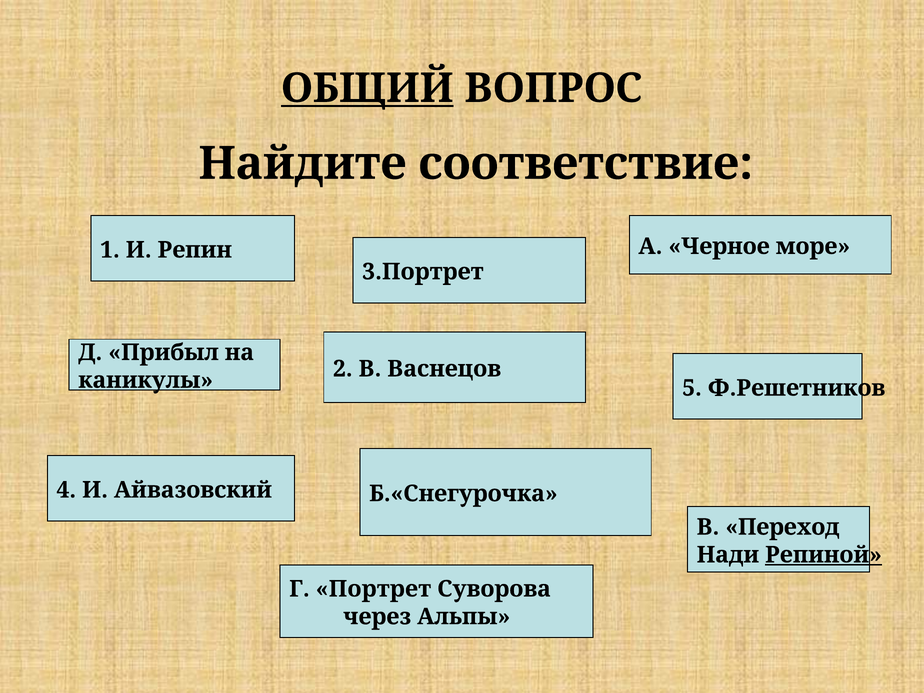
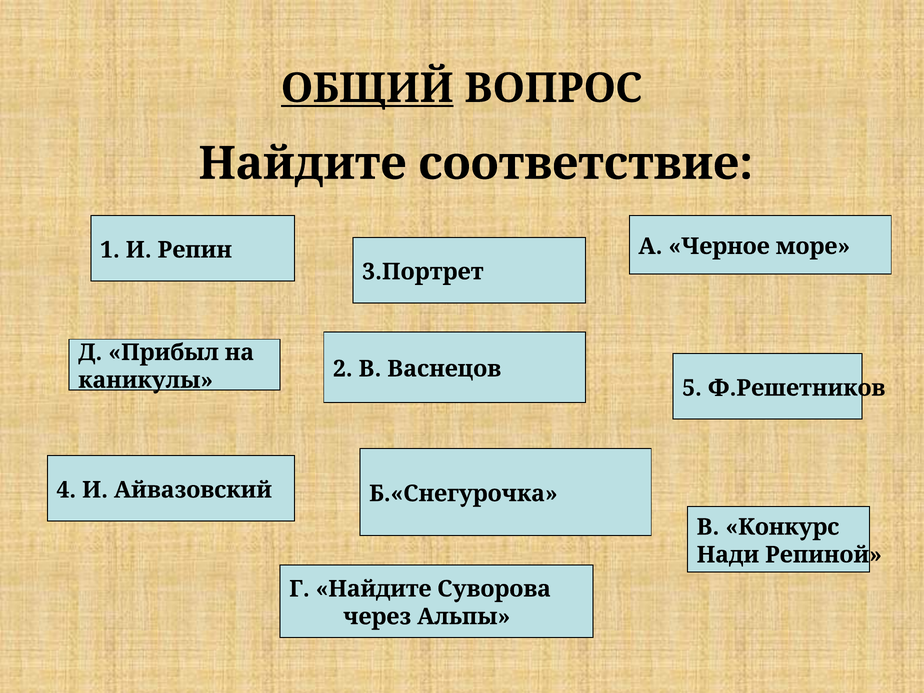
Переход: Переход -> Конкурс
Репиной underline: present -> none
Г Портрет: Портрет -> Найдите
